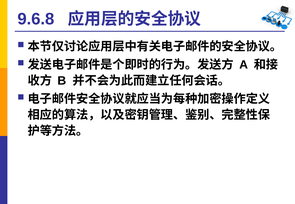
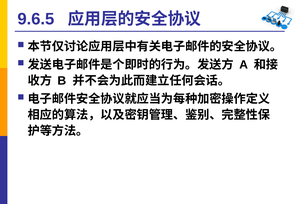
9.6.8: 9.6.8 -> 9.6.5
